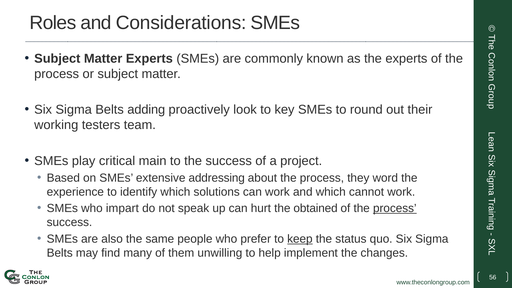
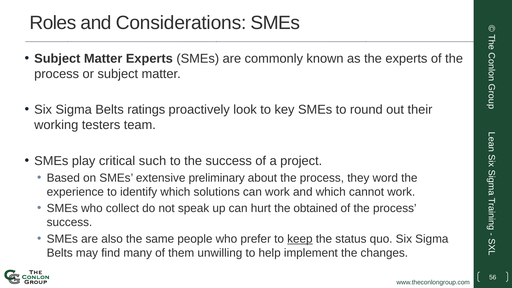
adding: adding -> ratings
main: main -> such
addressing: addressing -> preliminary
impart: impart -> collect
process at (395, 208) underline: present -> none
